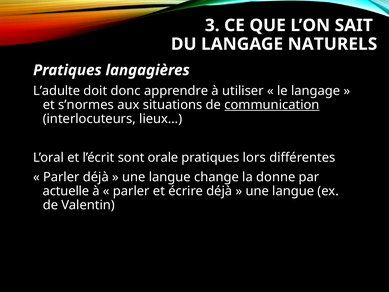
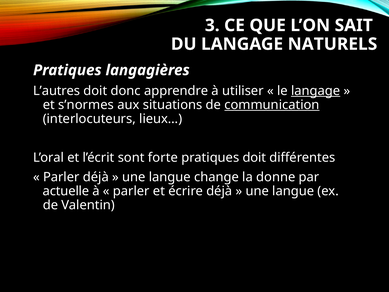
L’adulte: L’adulte -> L’autres
langage at (316, 91) underline: none -> present
orale: orale -> forte
pratiques lors: lors -> doit
